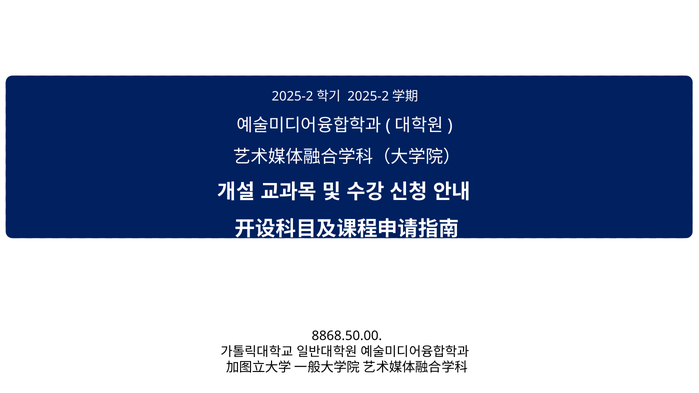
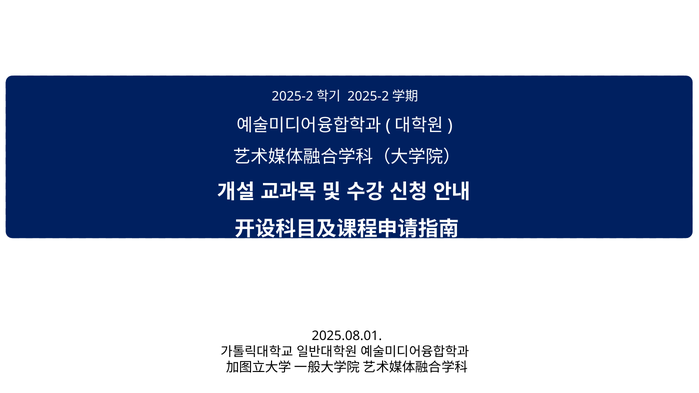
8868.50.00: 8868.50.00 -> 2025.08.01
